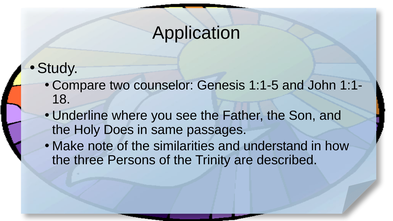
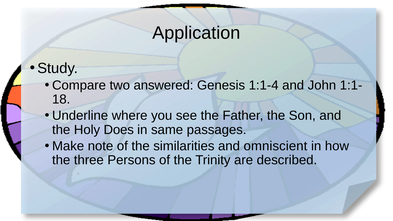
counselor: counselor -> answered
1:1-5: 1:1-5 -> 1:1-4
understand: understand -> omniscient
